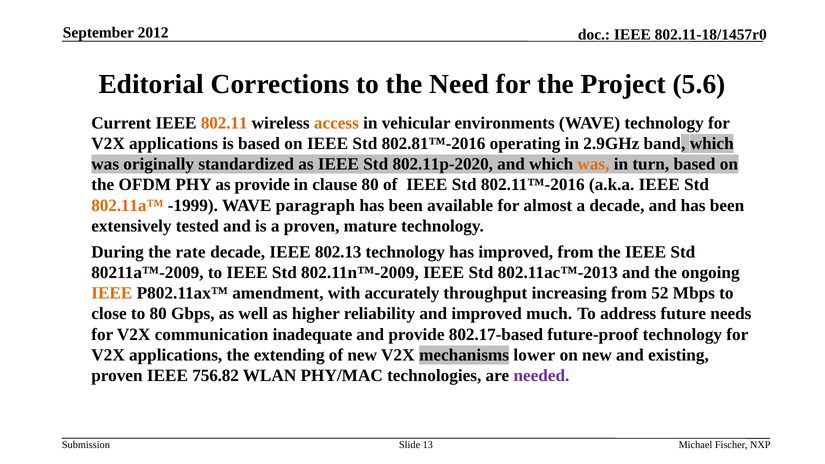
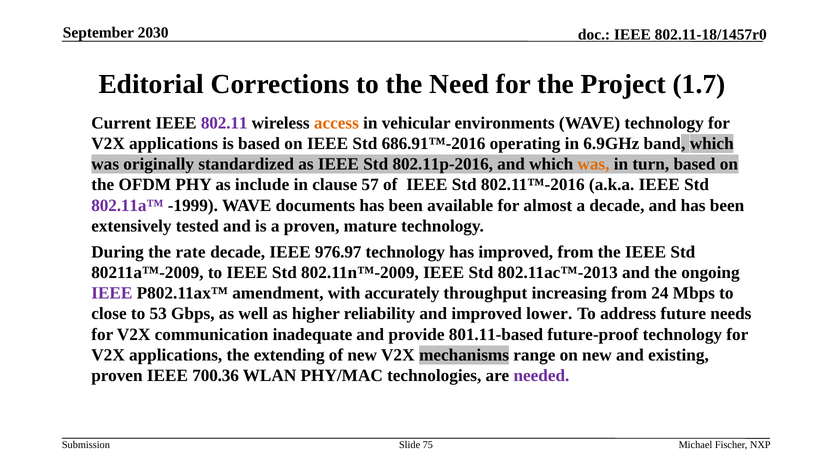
2012: 2012 -> 2030
5.6: 5.6 -> 1.7
802.11 colour: orange -> purple
802.81™-2016: 802.81™-2016 -> 686.91™-2016
2.9GHz: 2.9GHz -> 6.9GHz
802.11p-2020: 802.11p-2020 -> 802.11p-2016
as provide: provide -> include
clause 80: 80 -> 57
802.11a™ colour: orange -> purple
paragraph: paragraph -> documents
802.13: 802.13 -> 976.97
IEEE at (112, 293) colour: orange -> purple
52: 52 -> 24
to 80: 80 -> 53
much: much -> lower
802.17-based: 802.17-based -> 801.11-based
lower: lower -> range
756.82: 756.82 -> 700.36
13: 13 -> 75
